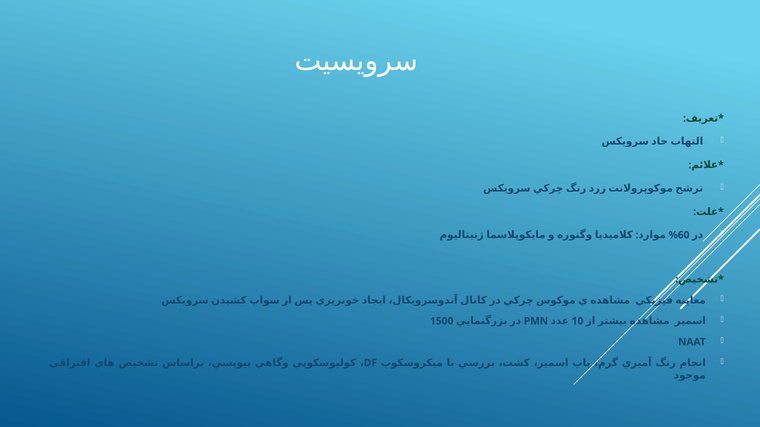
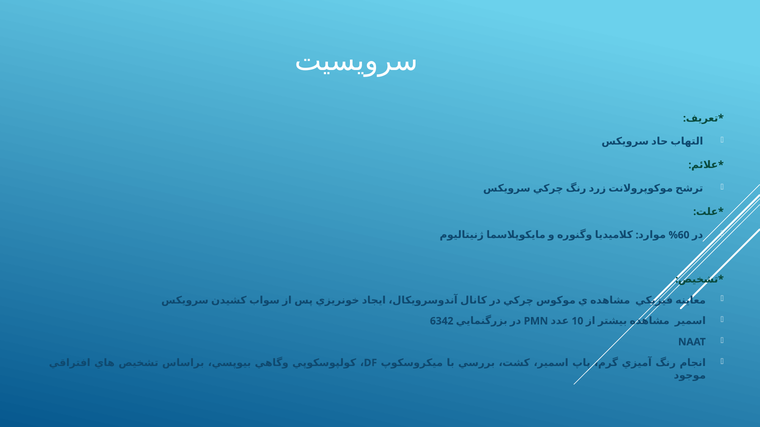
1500: 1500 -> 6342
